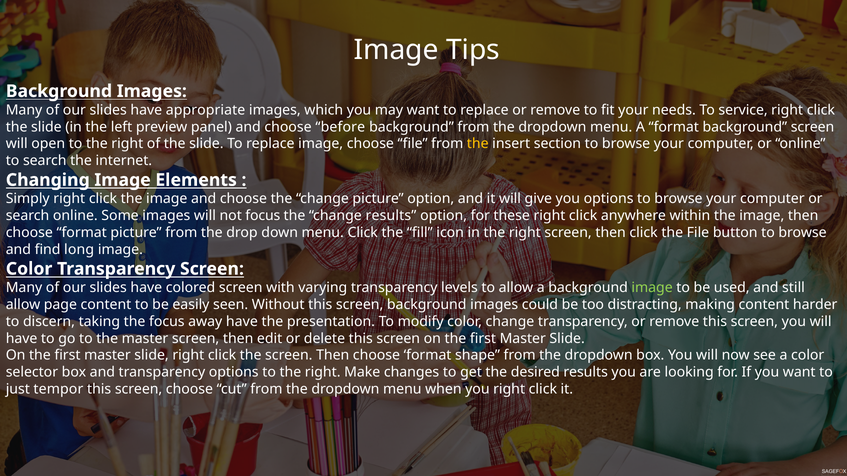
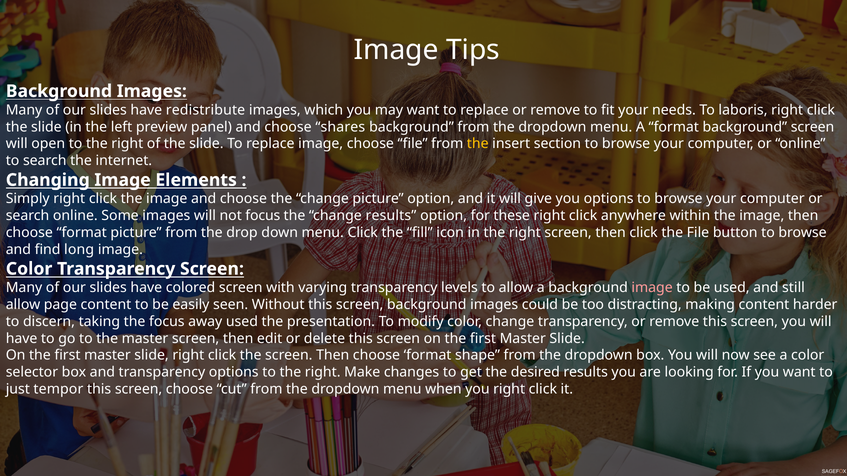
appropriate: appropriate -> redistribute
service: service -> laboris
before: before -> shares
image at (652, 288) colour: light green -> pink
away have: have -> used
